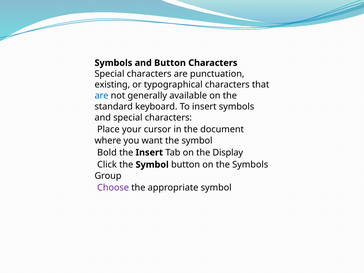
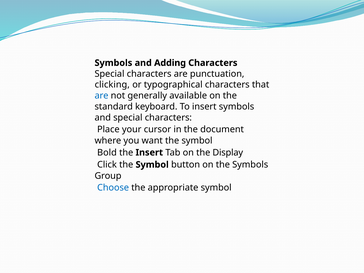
and Button: Button -> Adding
existing: existing -> clicking
Choose colour: purple -> blue
